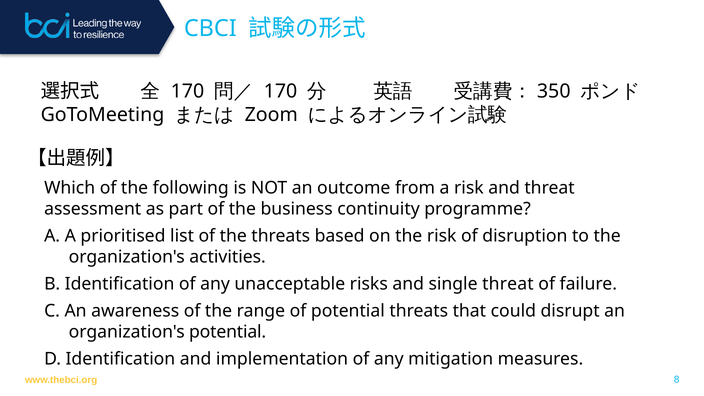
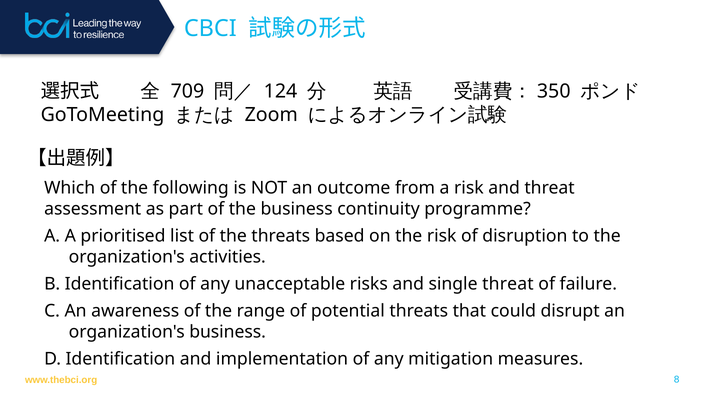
170 at (187, 91): 170 -> 709
170 at (280, 91): 170 -> 124
organization's potential: potential -> business
